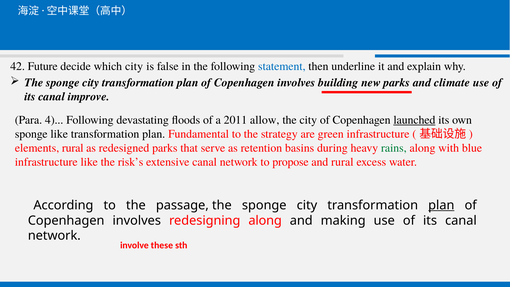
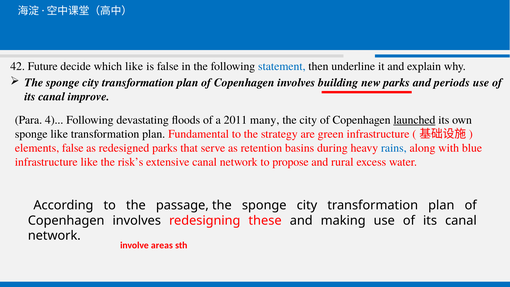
which city: city -> like
climate: climate -> periods
allow: allow -> many
elements rural: rural -> false
rains colour: green -> blue
plan at (441, 205) underline: present -> none
redesigning along: along -> these
these: these -> areas
